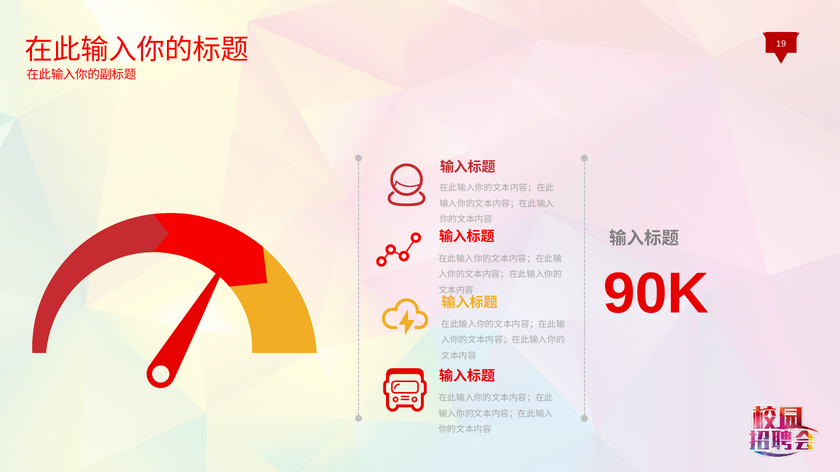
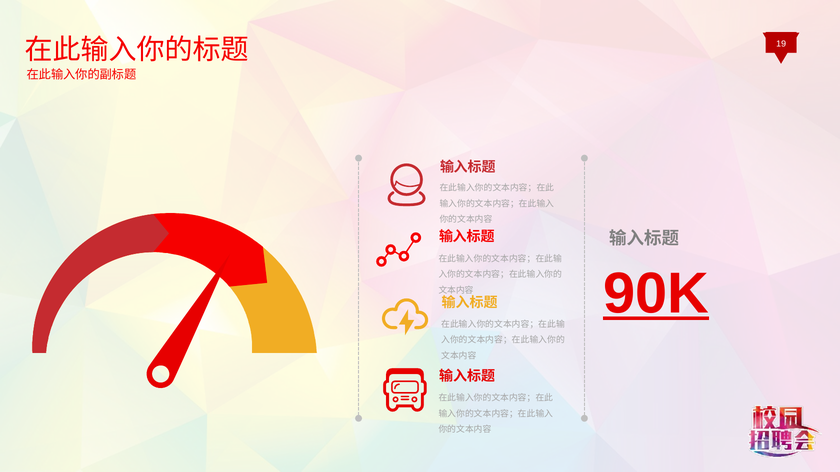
90K underline: none -> present
